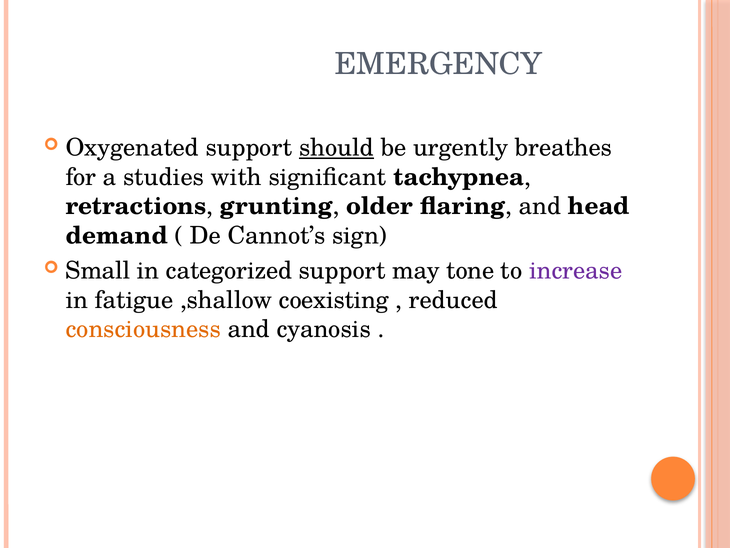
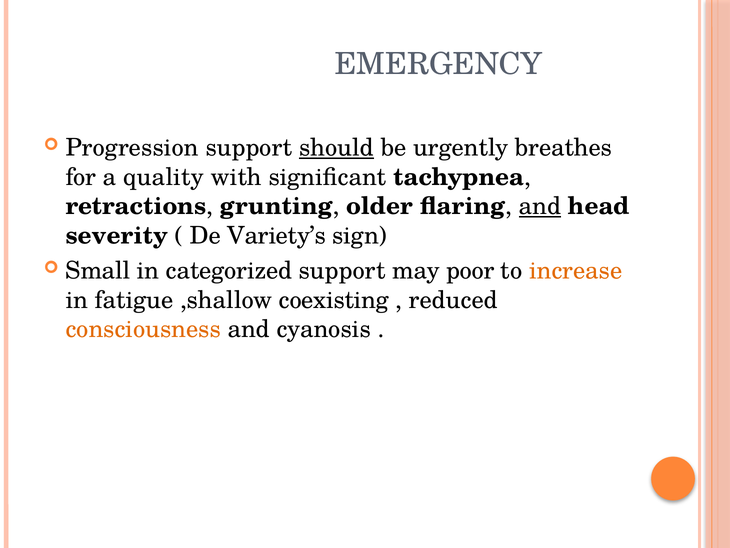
Oxygenated: Oxygenated -> Progression
studies: studies -> quality
and at (540, 206) underline: none -> present
demand: demand -> severity
Cannot’s: Cannot’s -> Variety’s
tone: tone -> poor
increase colour: purple -> orange
